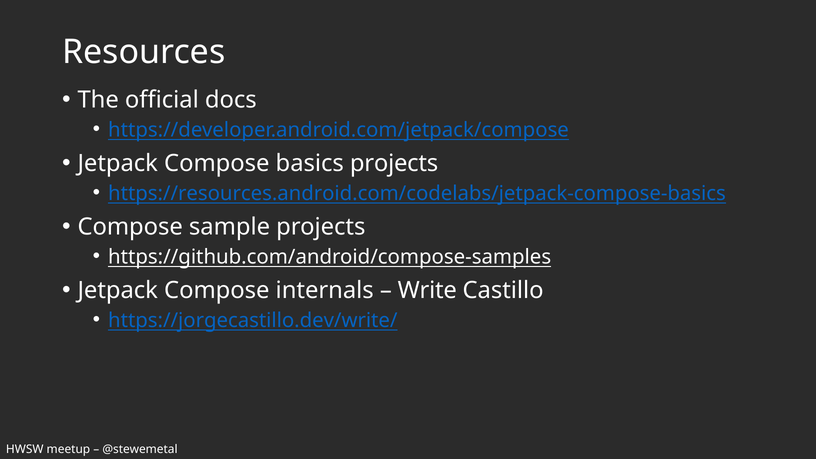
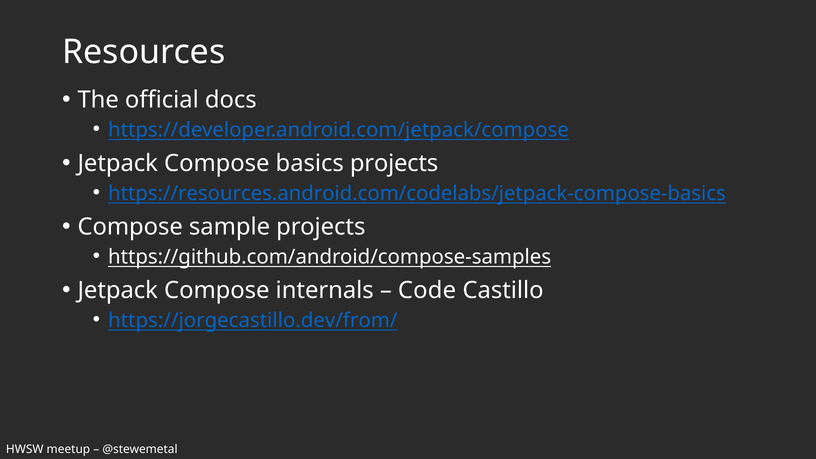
Write: Write -> Code
https://jorgecastillo.dev/write/: https://jorgecastillo.dev/write/ -> https://jorgecastillo.dev/from/
